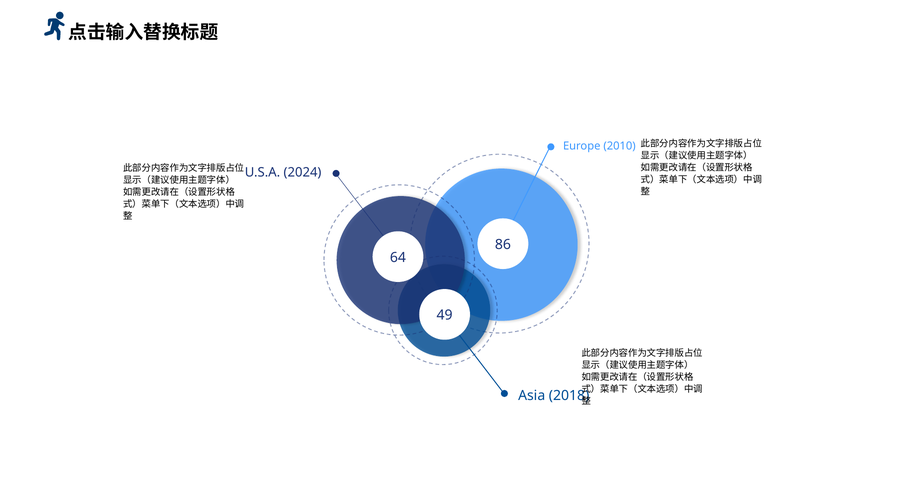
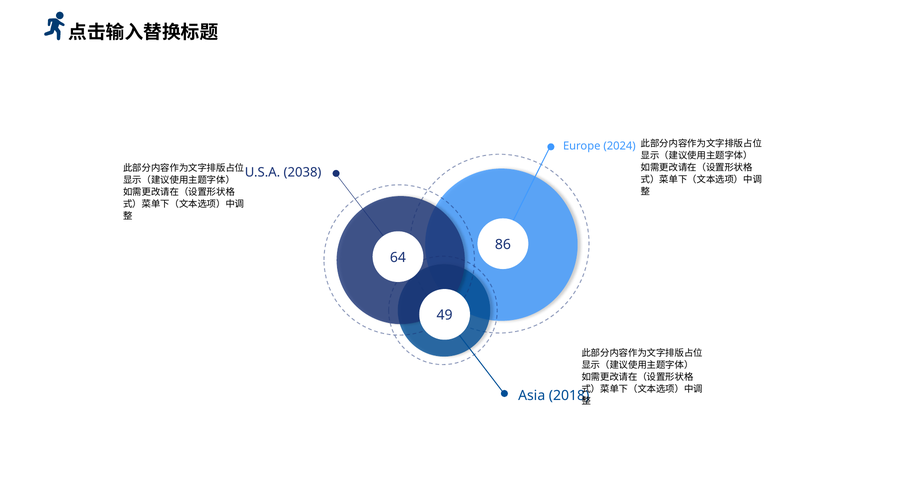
2010: 2010 -> 2024
2024: 2024 -> 2038
